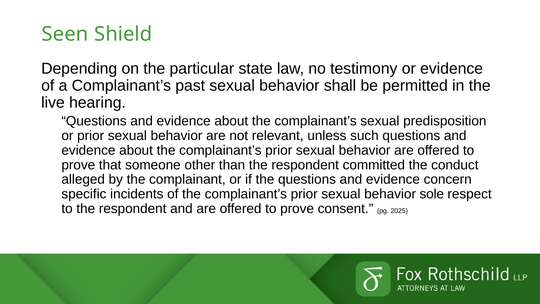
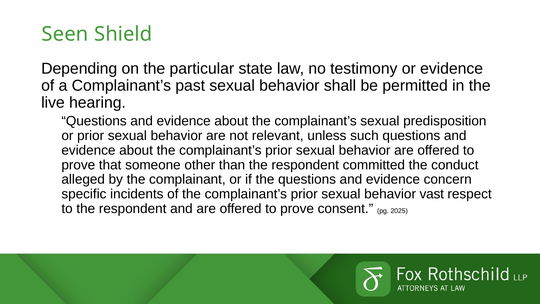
sole: sole -> vast
